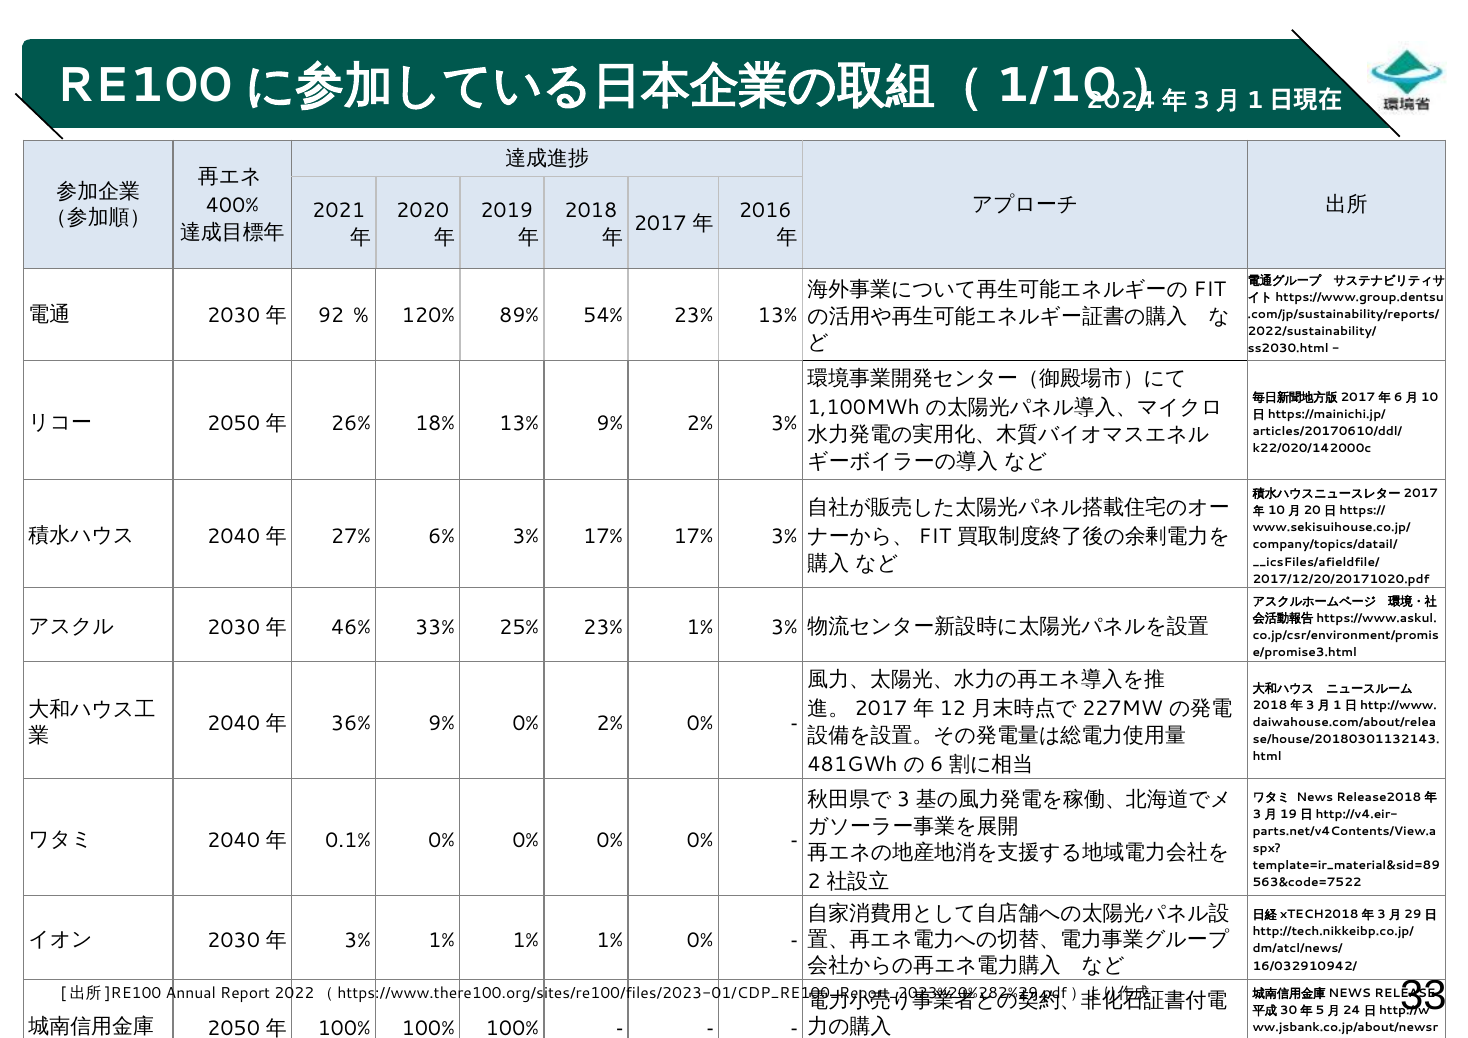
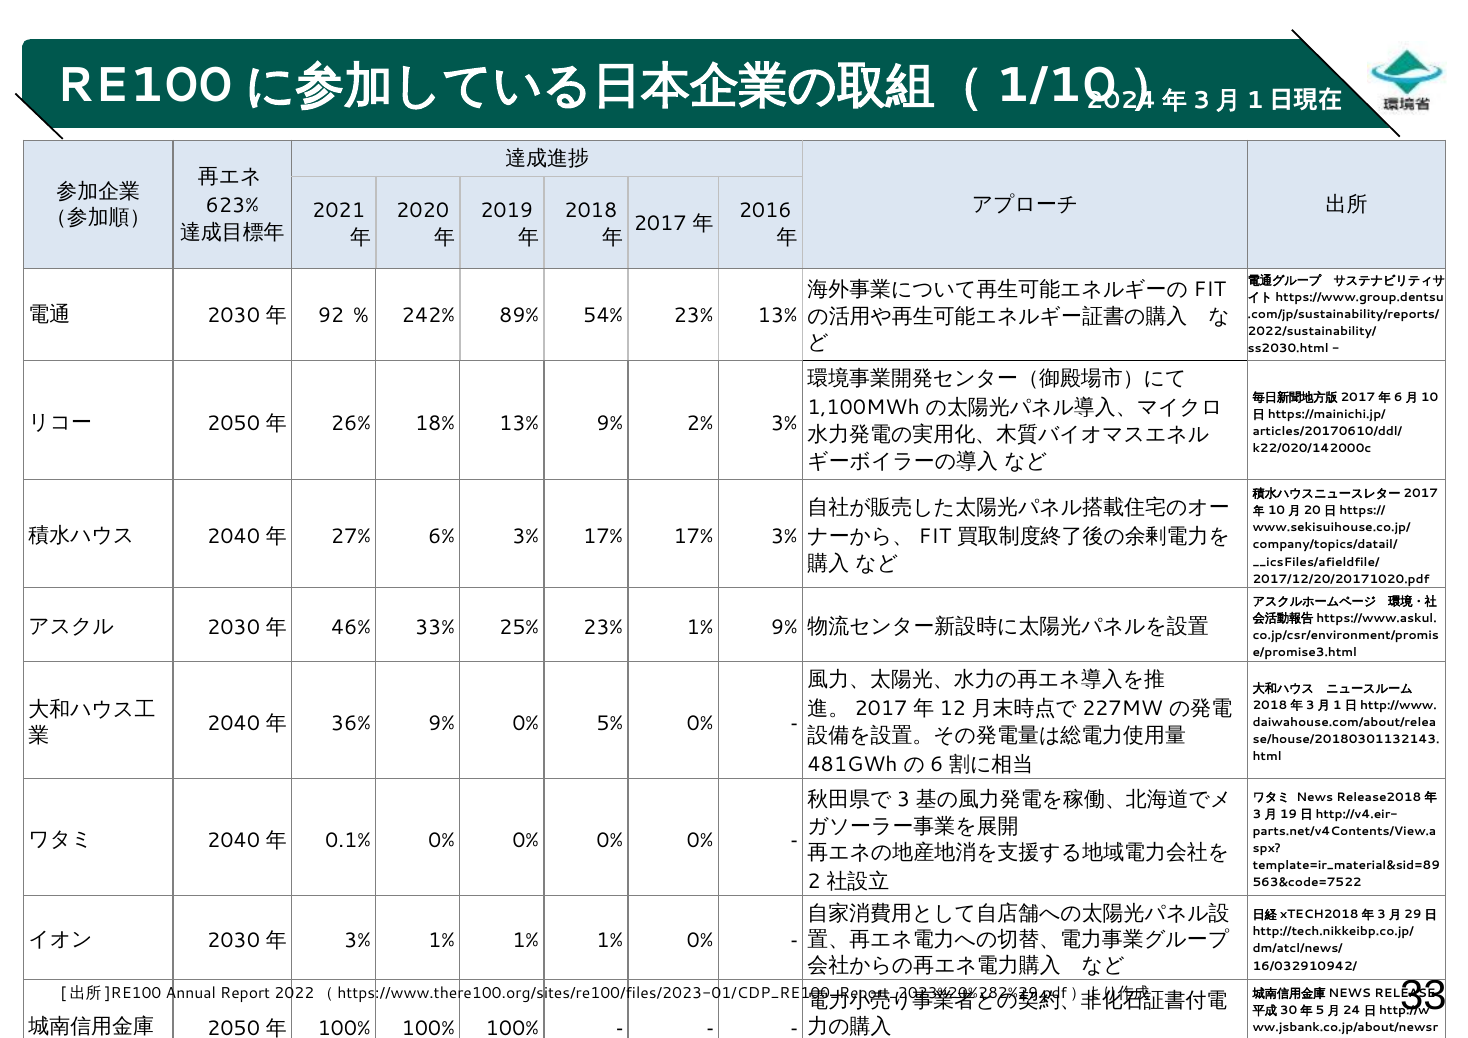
400%: 400% -> 623%
120%: 120% -> 242%
1% 3%: 3% -> 9%
0% 2%: 2% -> 5%
